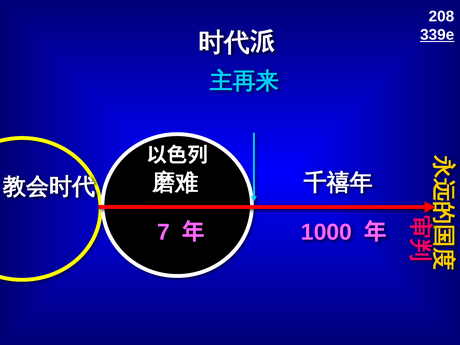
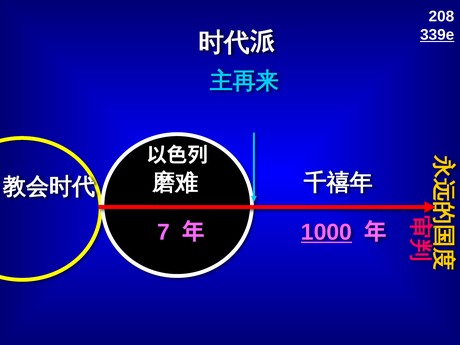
1000 underline: none -> present
